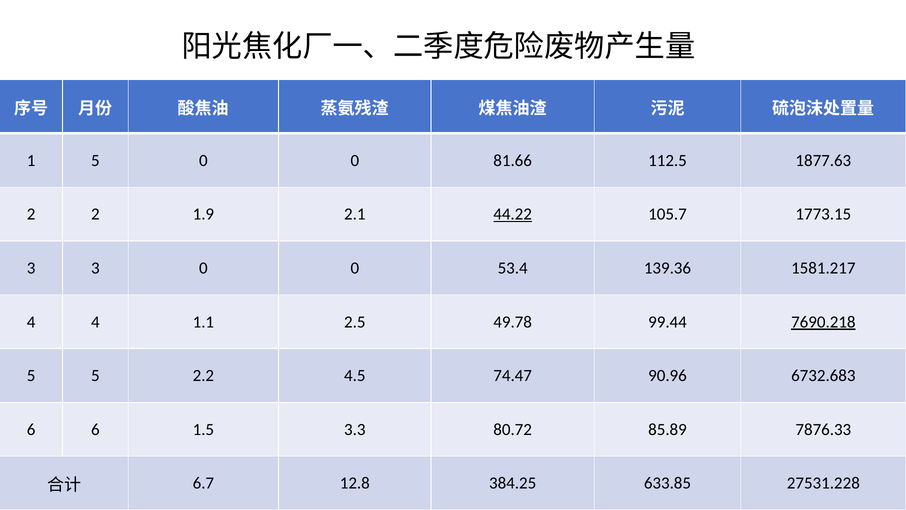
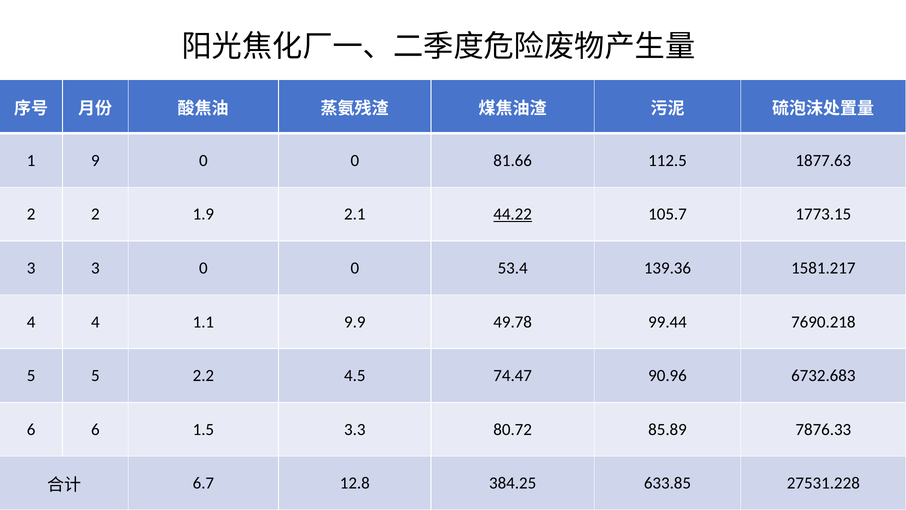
1 5: 5 -> 9
2.5: 2.5 -> 9.9
7690.218 underline: present -> none
